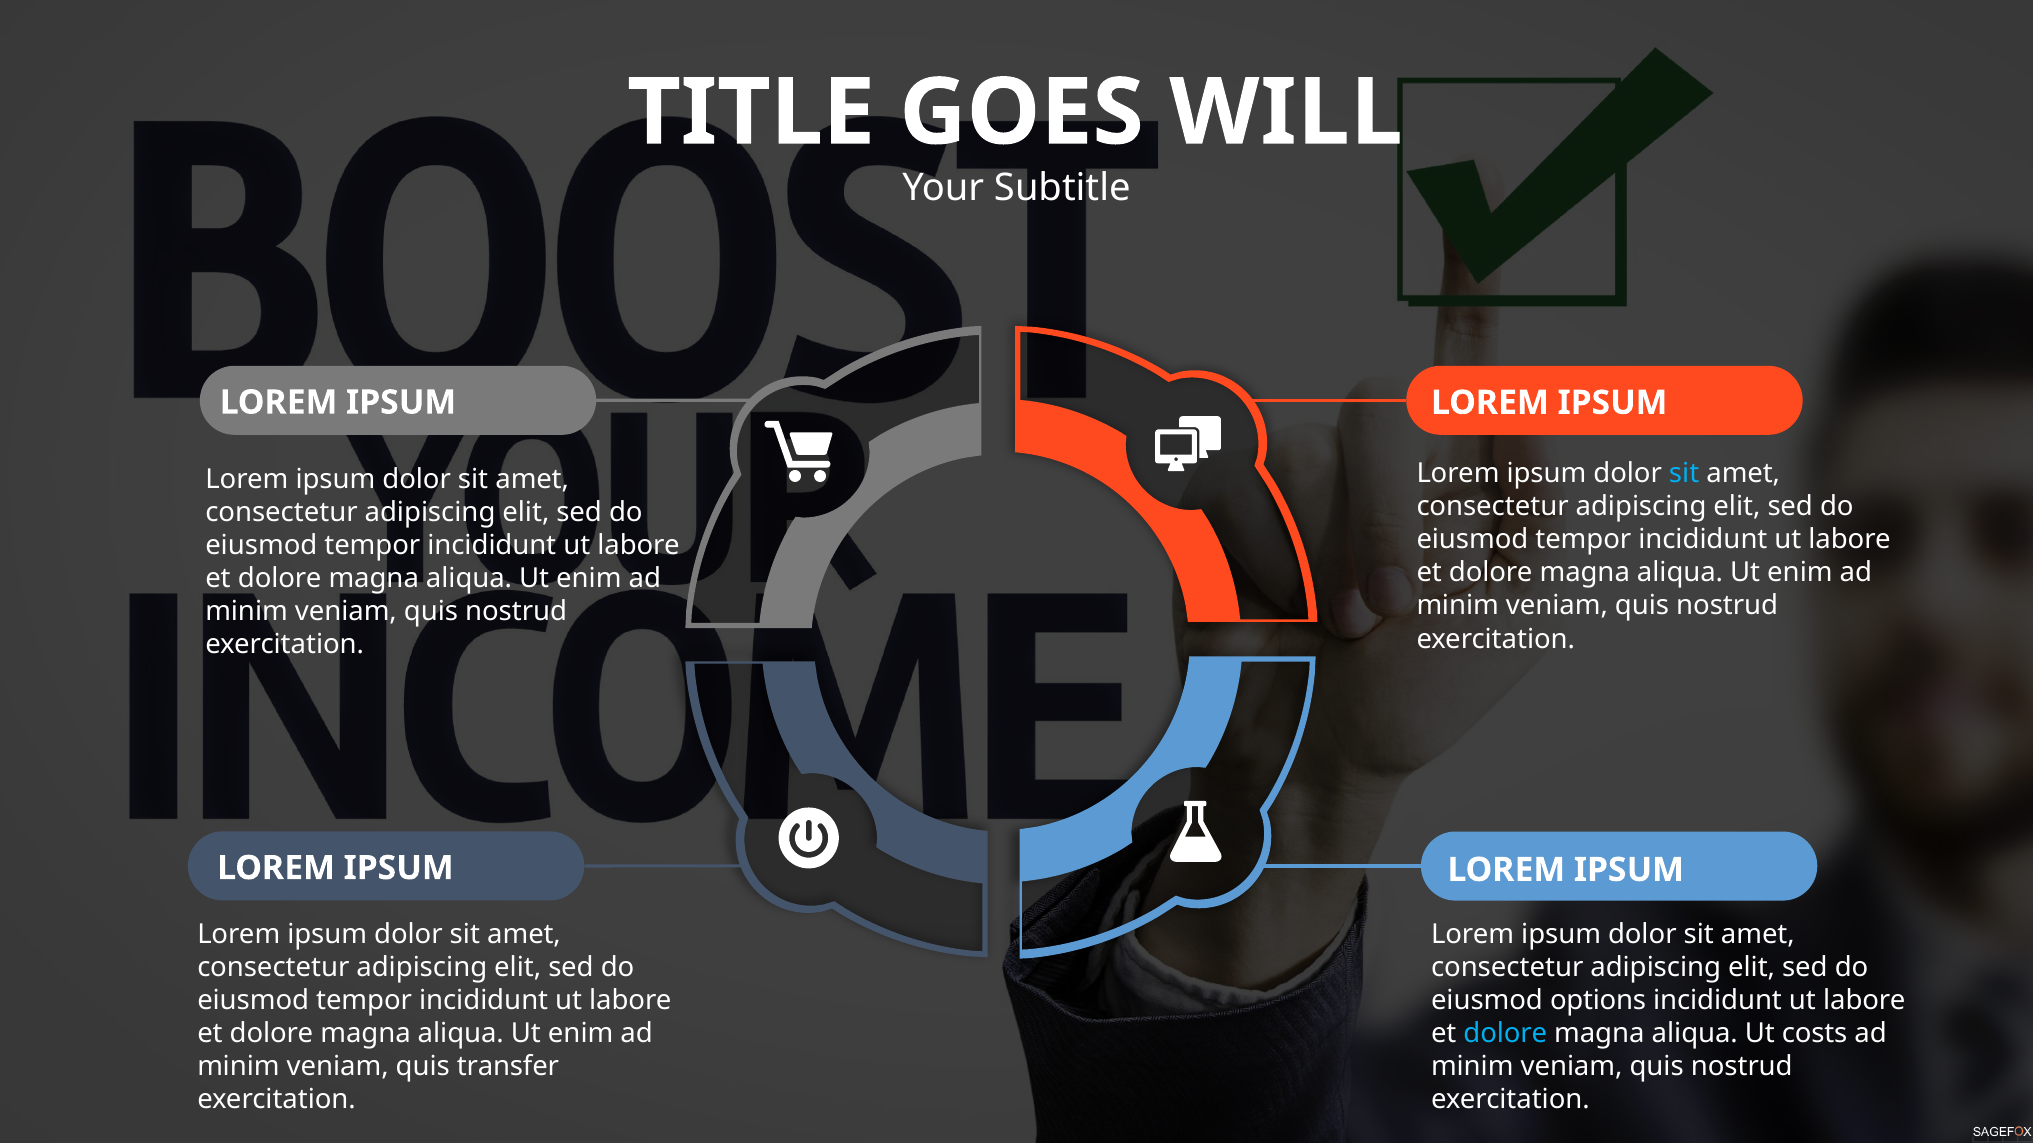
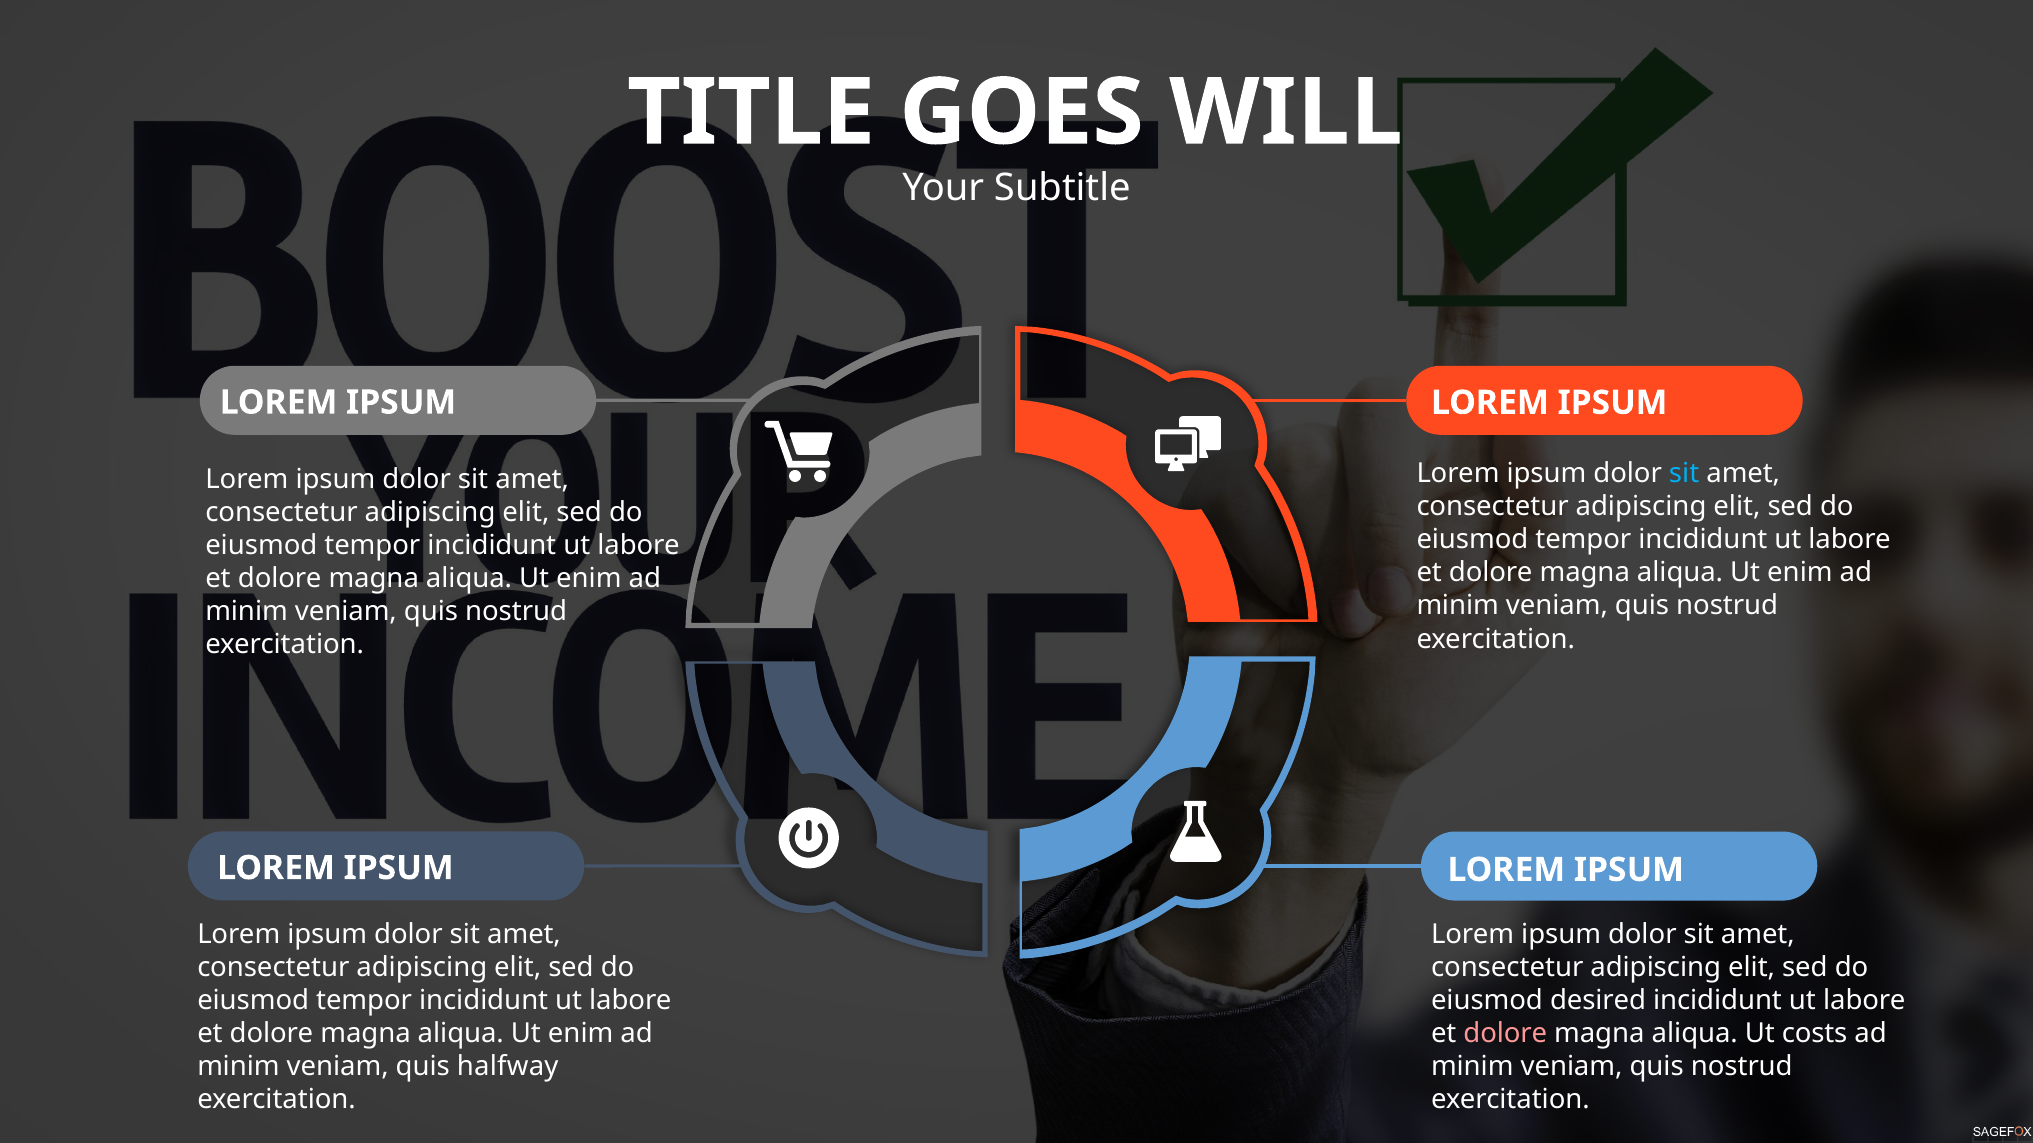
options: options -> desired
dolore at (1505, 1034) colour: light blue -> pink
transfer: transfer -> halfway
